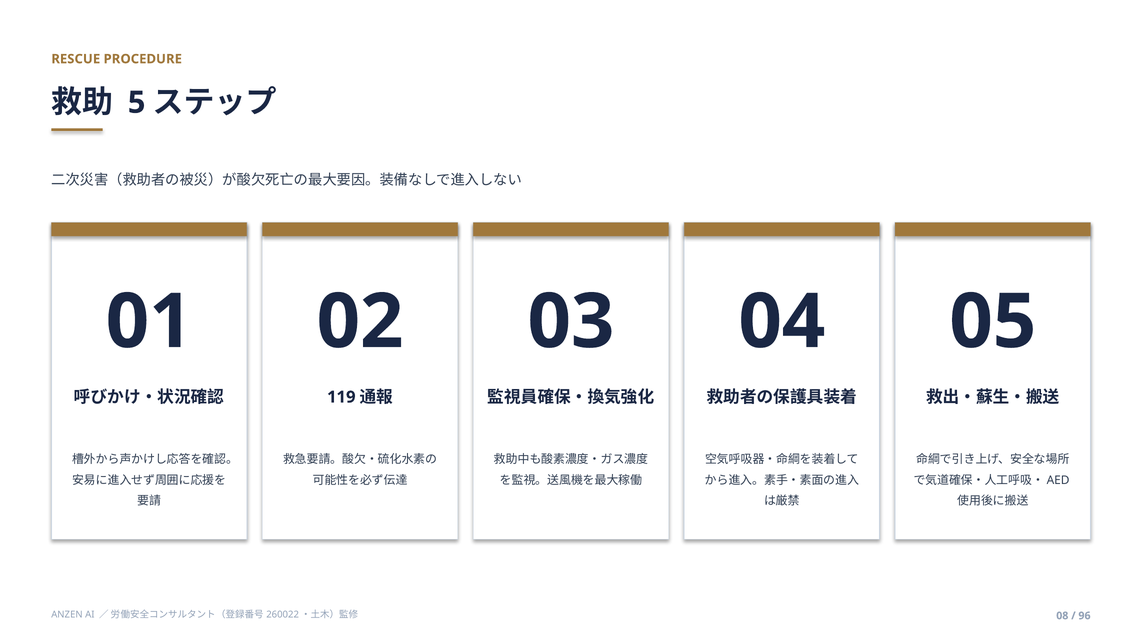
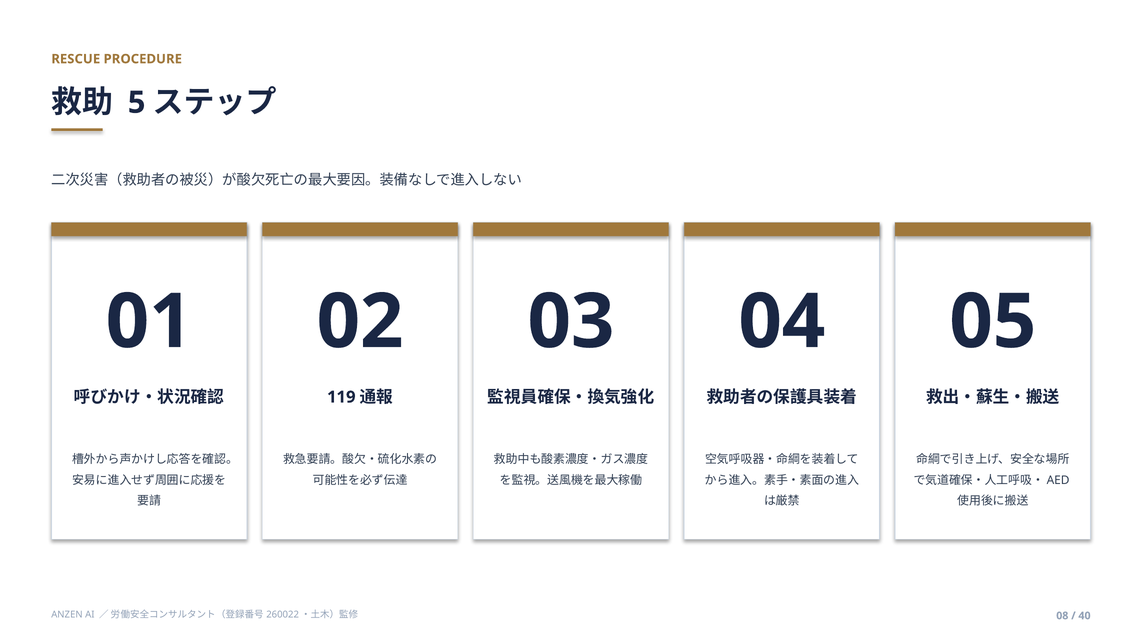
96: 96 -> 40
